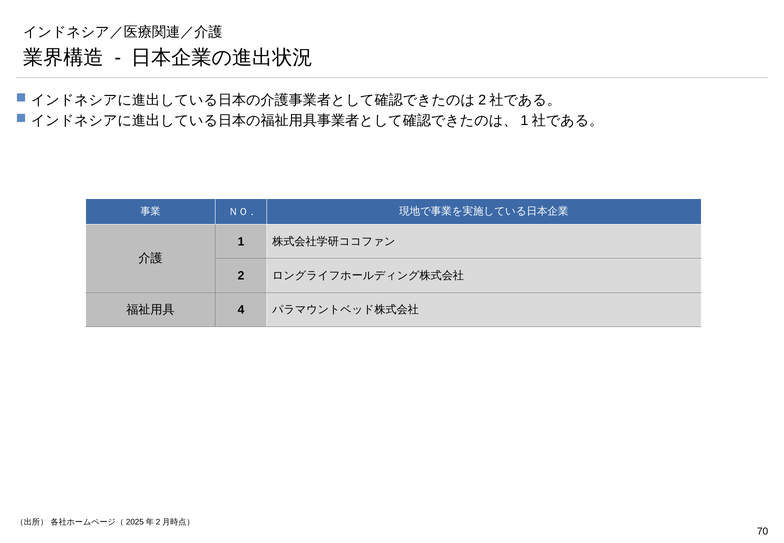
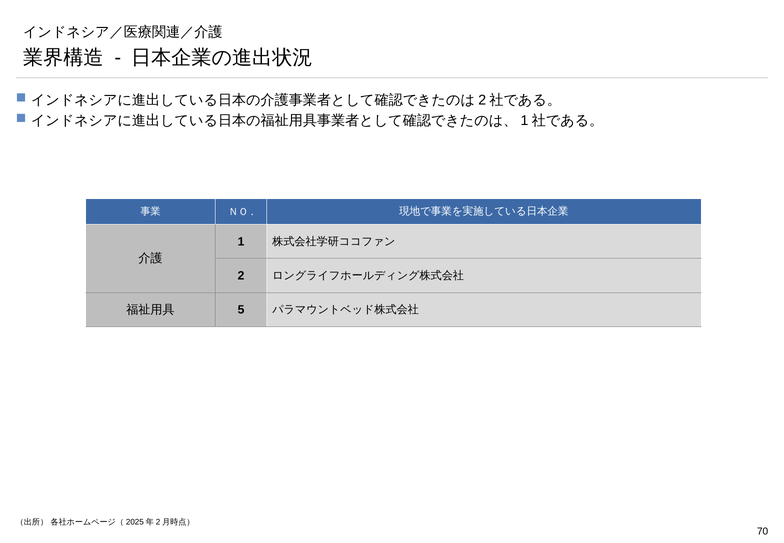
4: 4 -> 5
